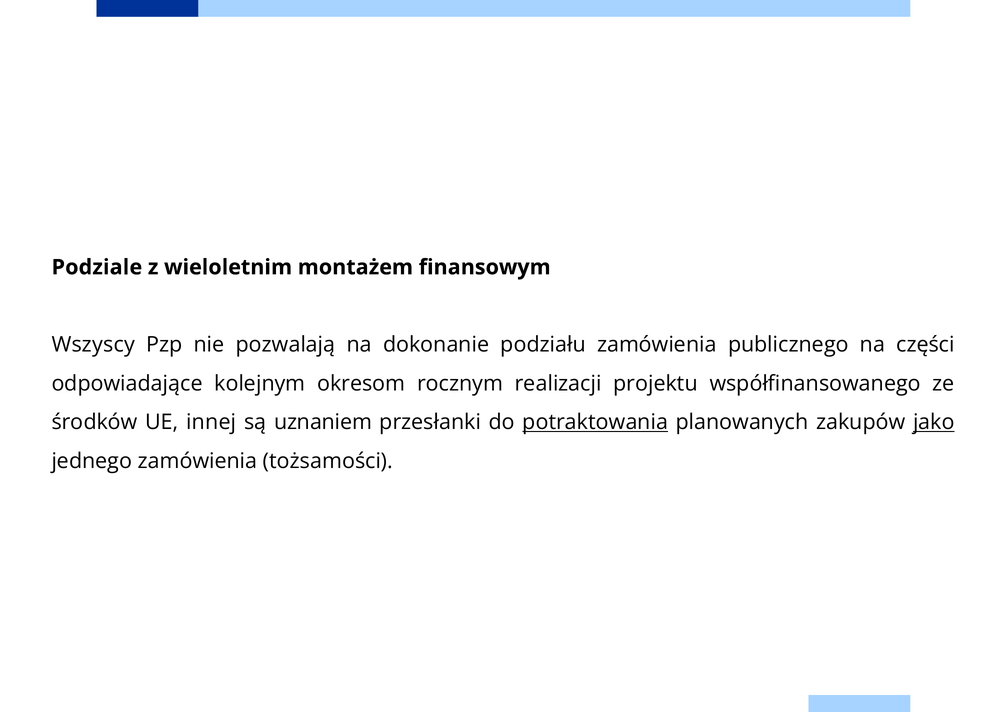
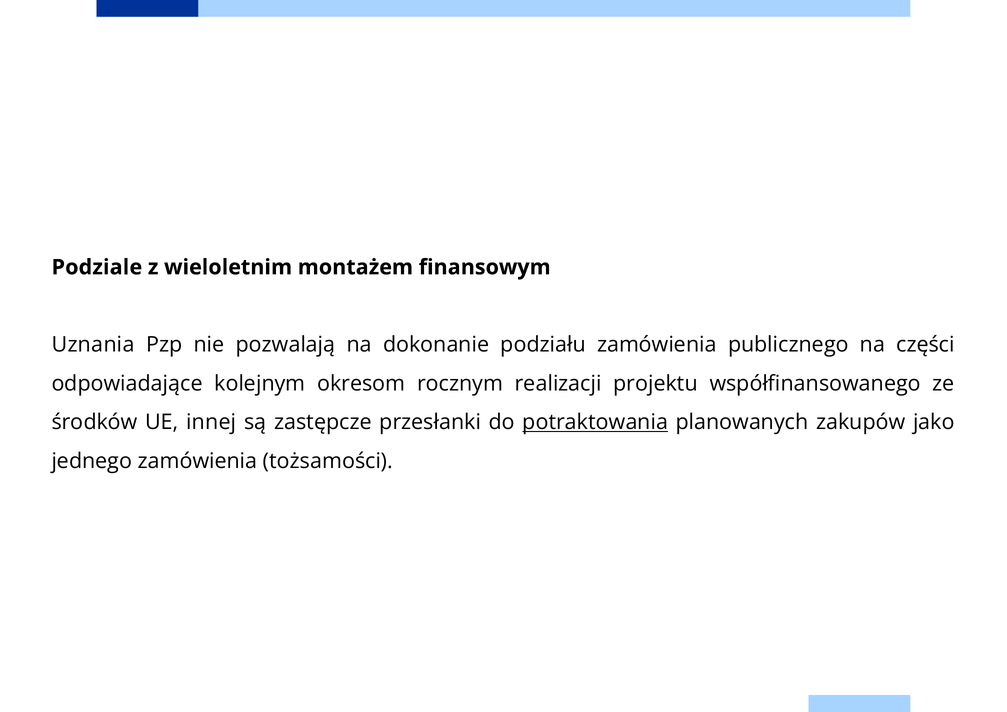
Wszyscy: Wszyscy -> Uznania
uznaniem: uznaniem -> zastępcze
jako underline: present -> none
